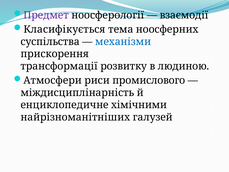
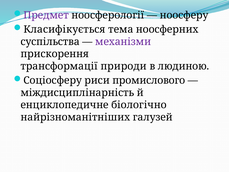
взаємодії: взаємодії -> ноосферу
механізми colour: blue -> purple
розвитку: розвитку -> природи
Атмосфери: Атмосфери -> Соціосферу
хімічними: хімічними -> біологічно
